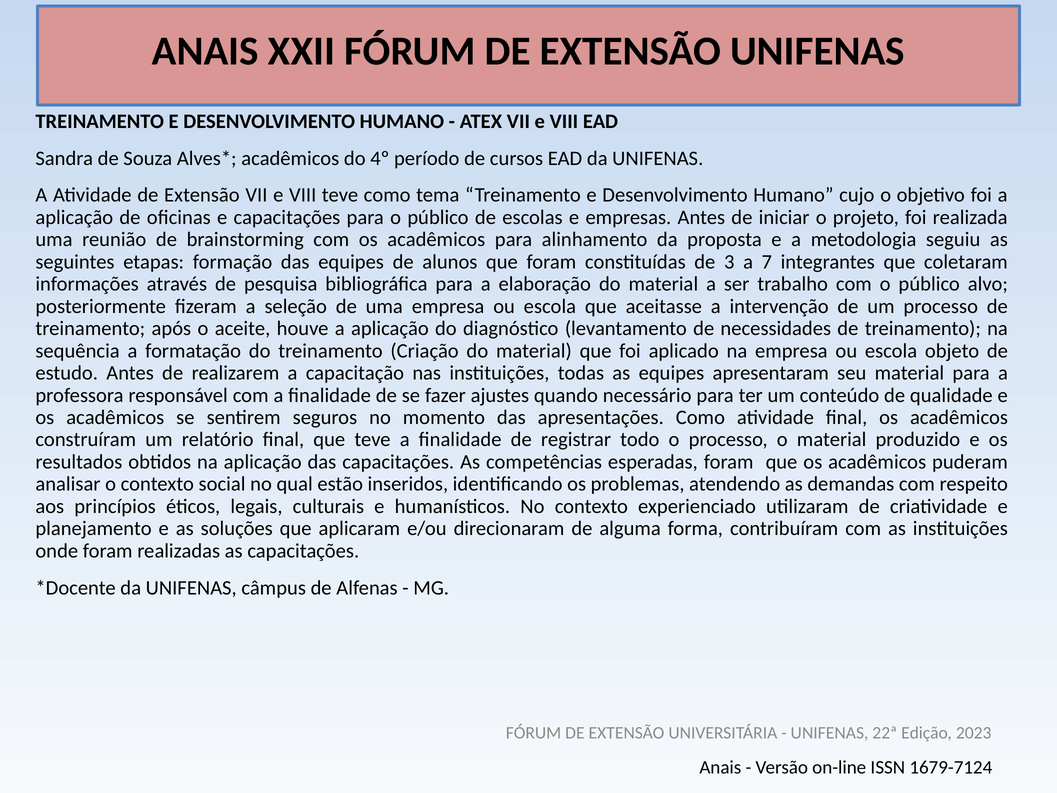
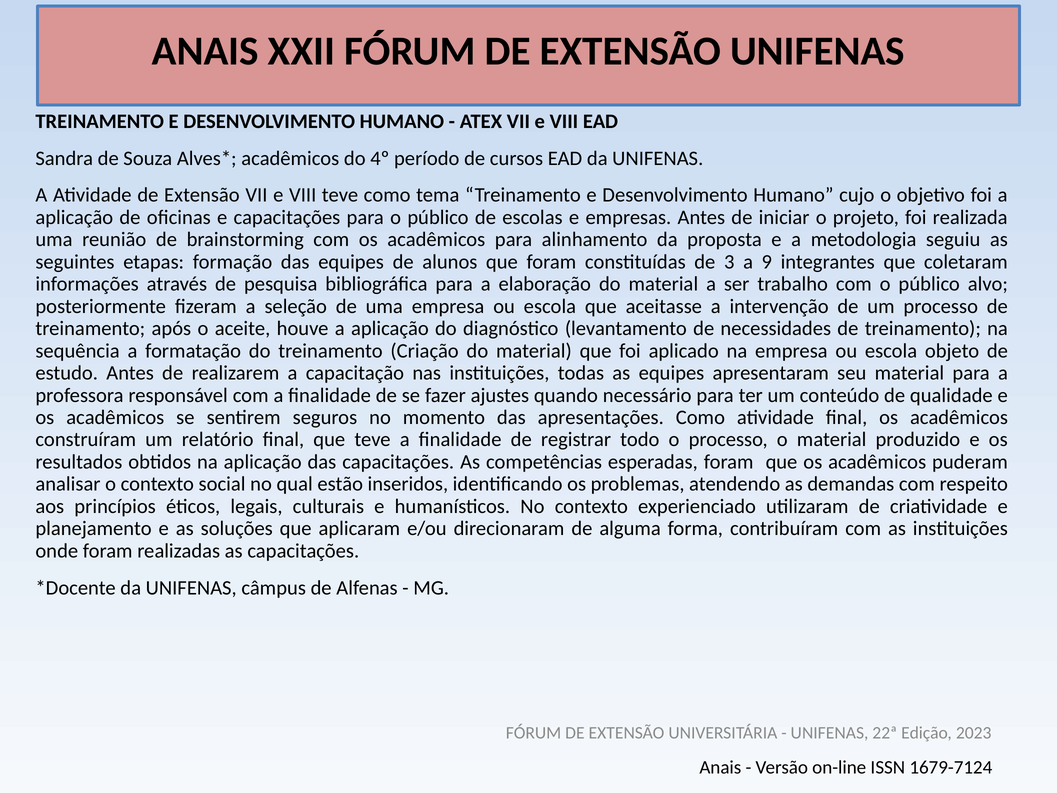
7: 7 -> 9
